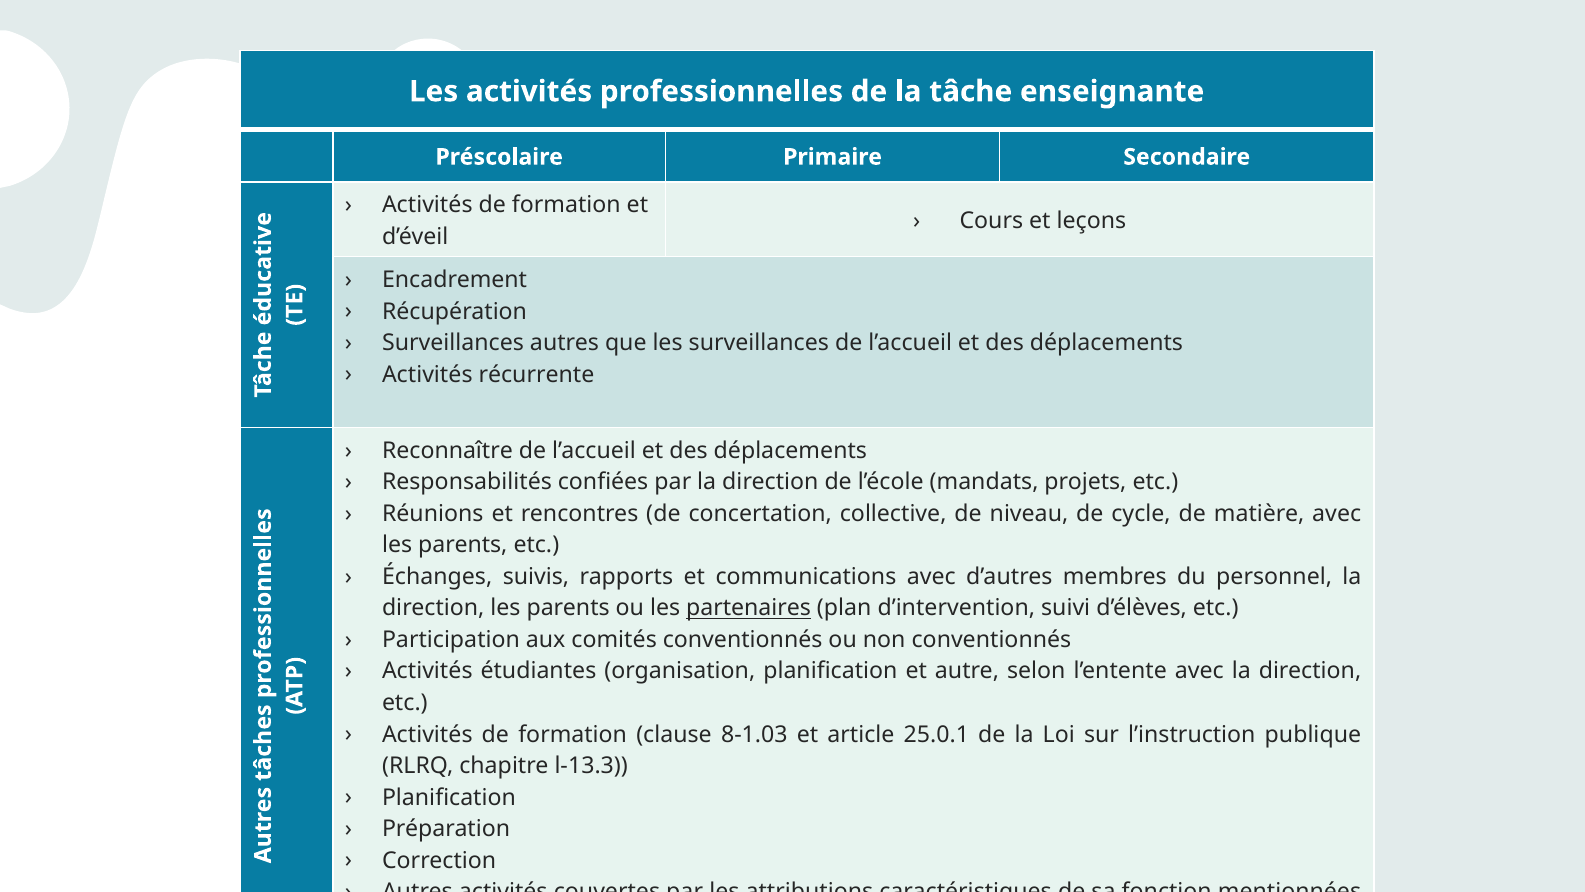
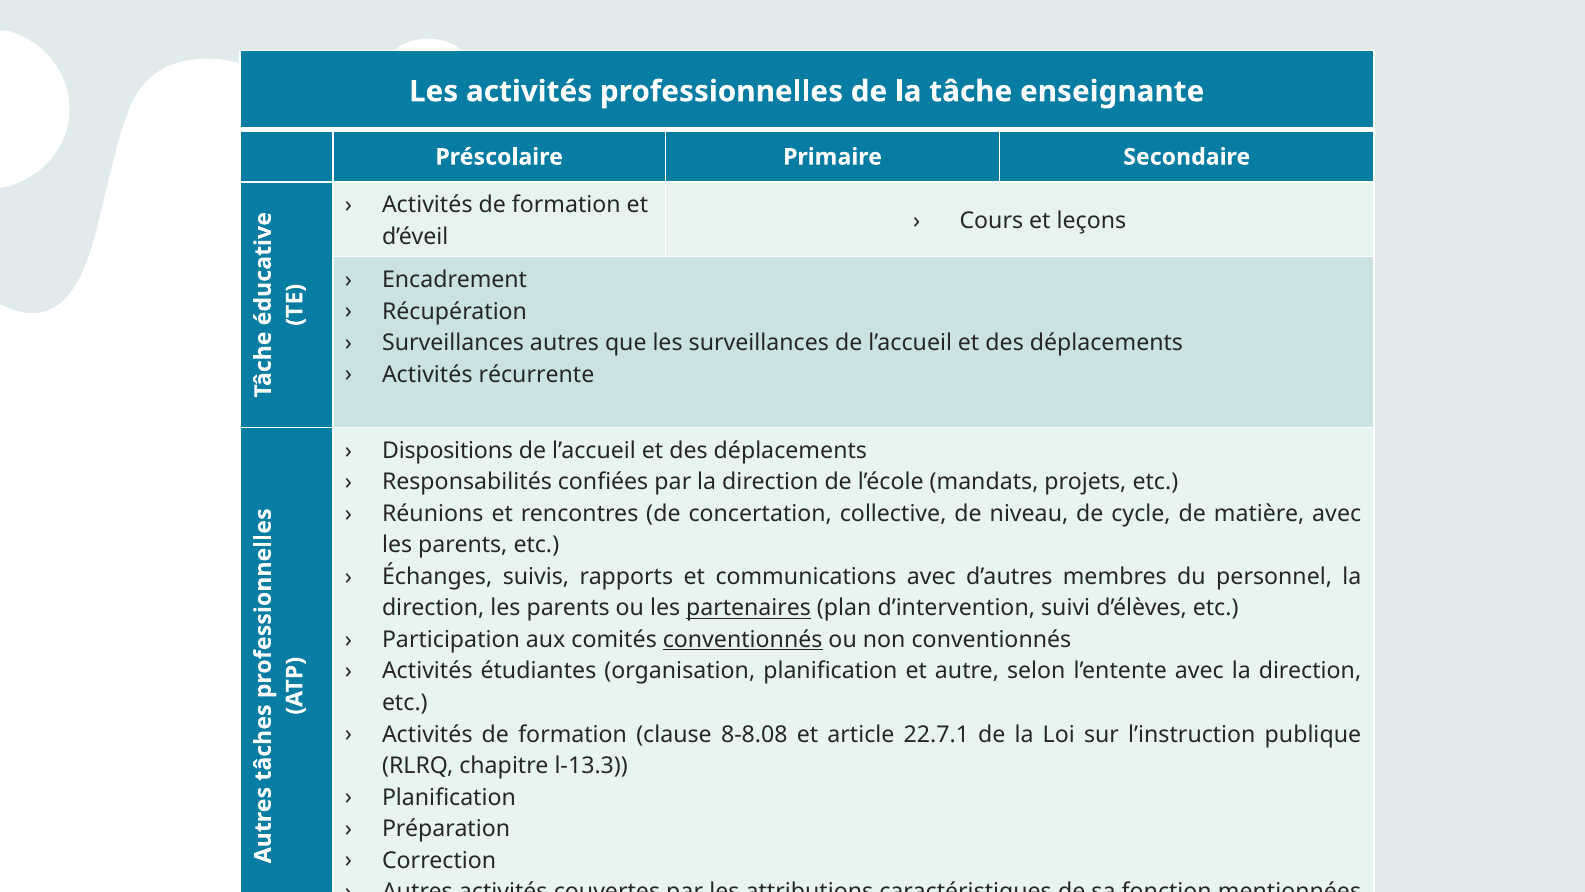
Reconnaître: Reconnaître -> Dispositions
conventionnés at (743, 640) underline: none -> present
8-1.03: 8-1.03 -> 8-8.08
25.0.1: 25.0.1 -> 22.7.1
